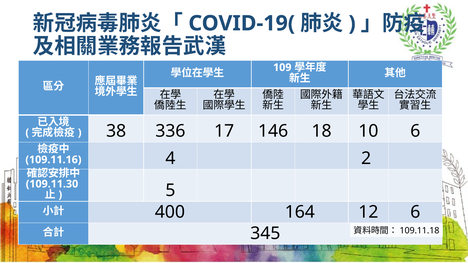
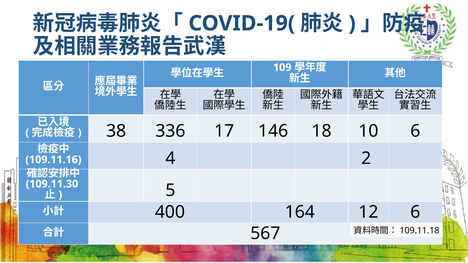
345: 345 -> 567
